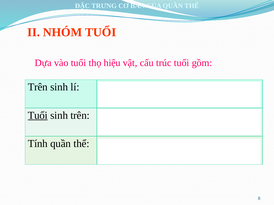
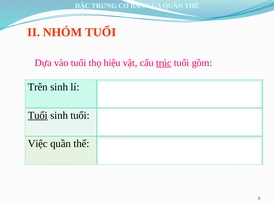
trúc underline: none -> present
sinh trên: trên -> tuổi
Tính: Tính -> Việc
